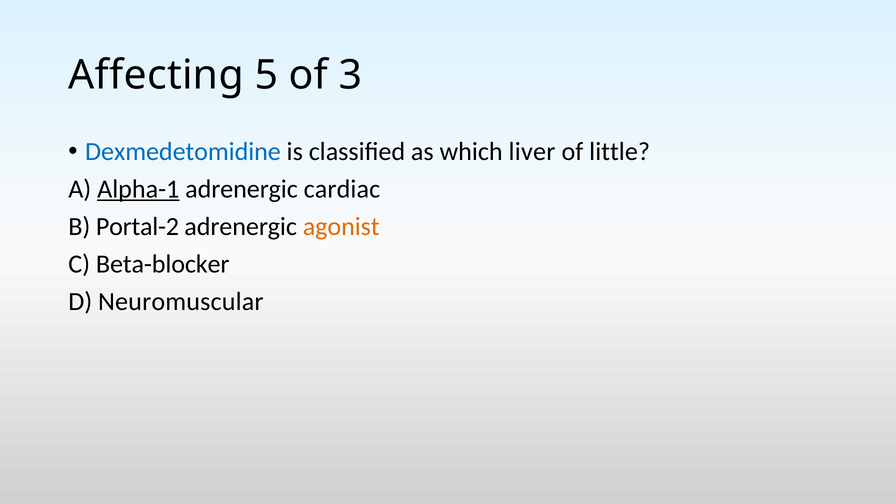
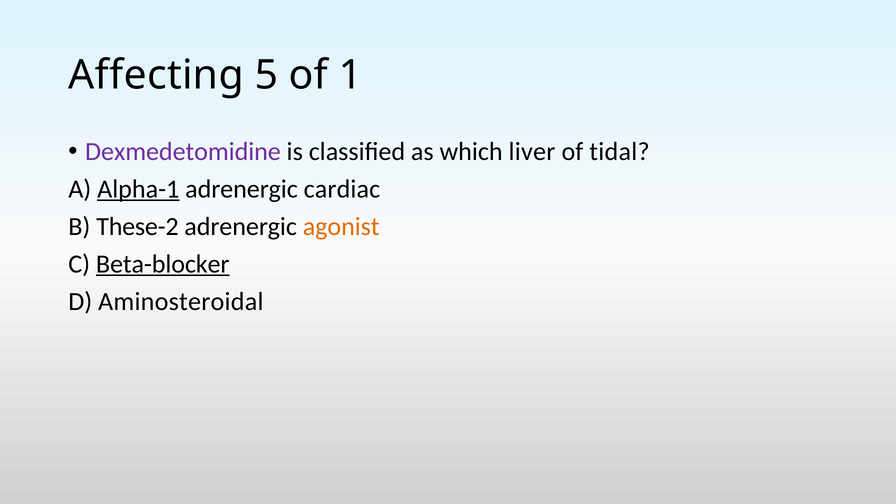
3: 3 -> 1
Dexmedetomidine colour: blue -> purple
little: little -> tidal
Portal-2: Portal-2 -> These-2
Beta-blocker underline: none -> present
Neuromuscular: Neuromuscular -> Aminosteroidal
